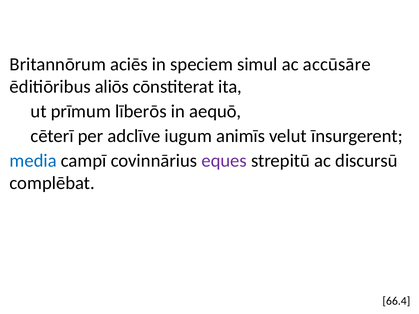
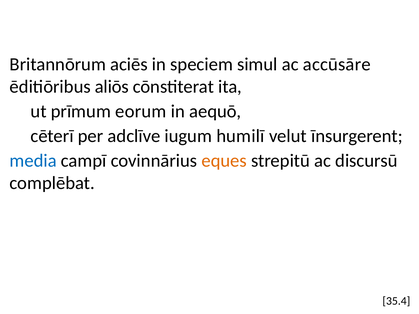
līberōs: līberōs -> eorum
animīs: animīs -> humilī
eques colour: purple -> orange
66.4: 66.4 -> 35.4
